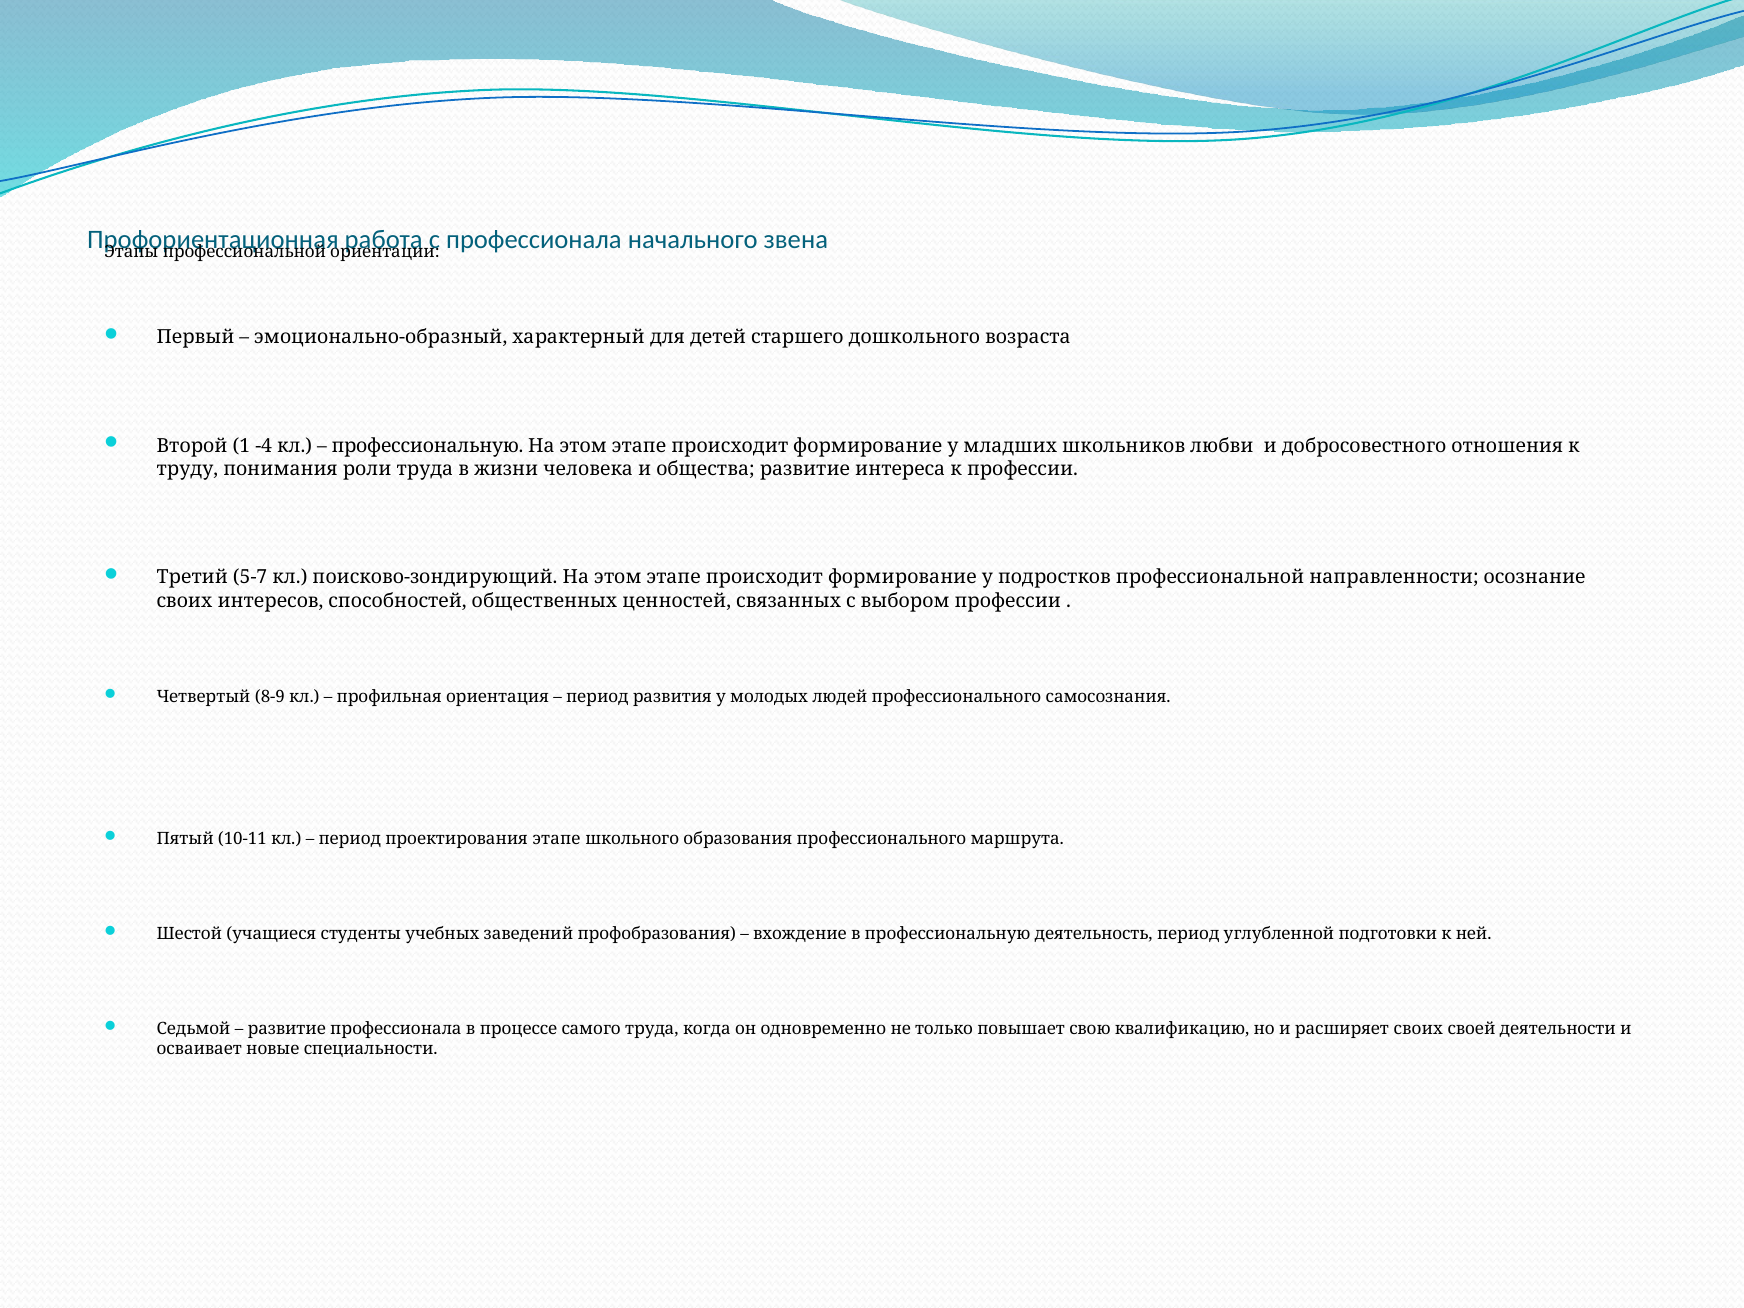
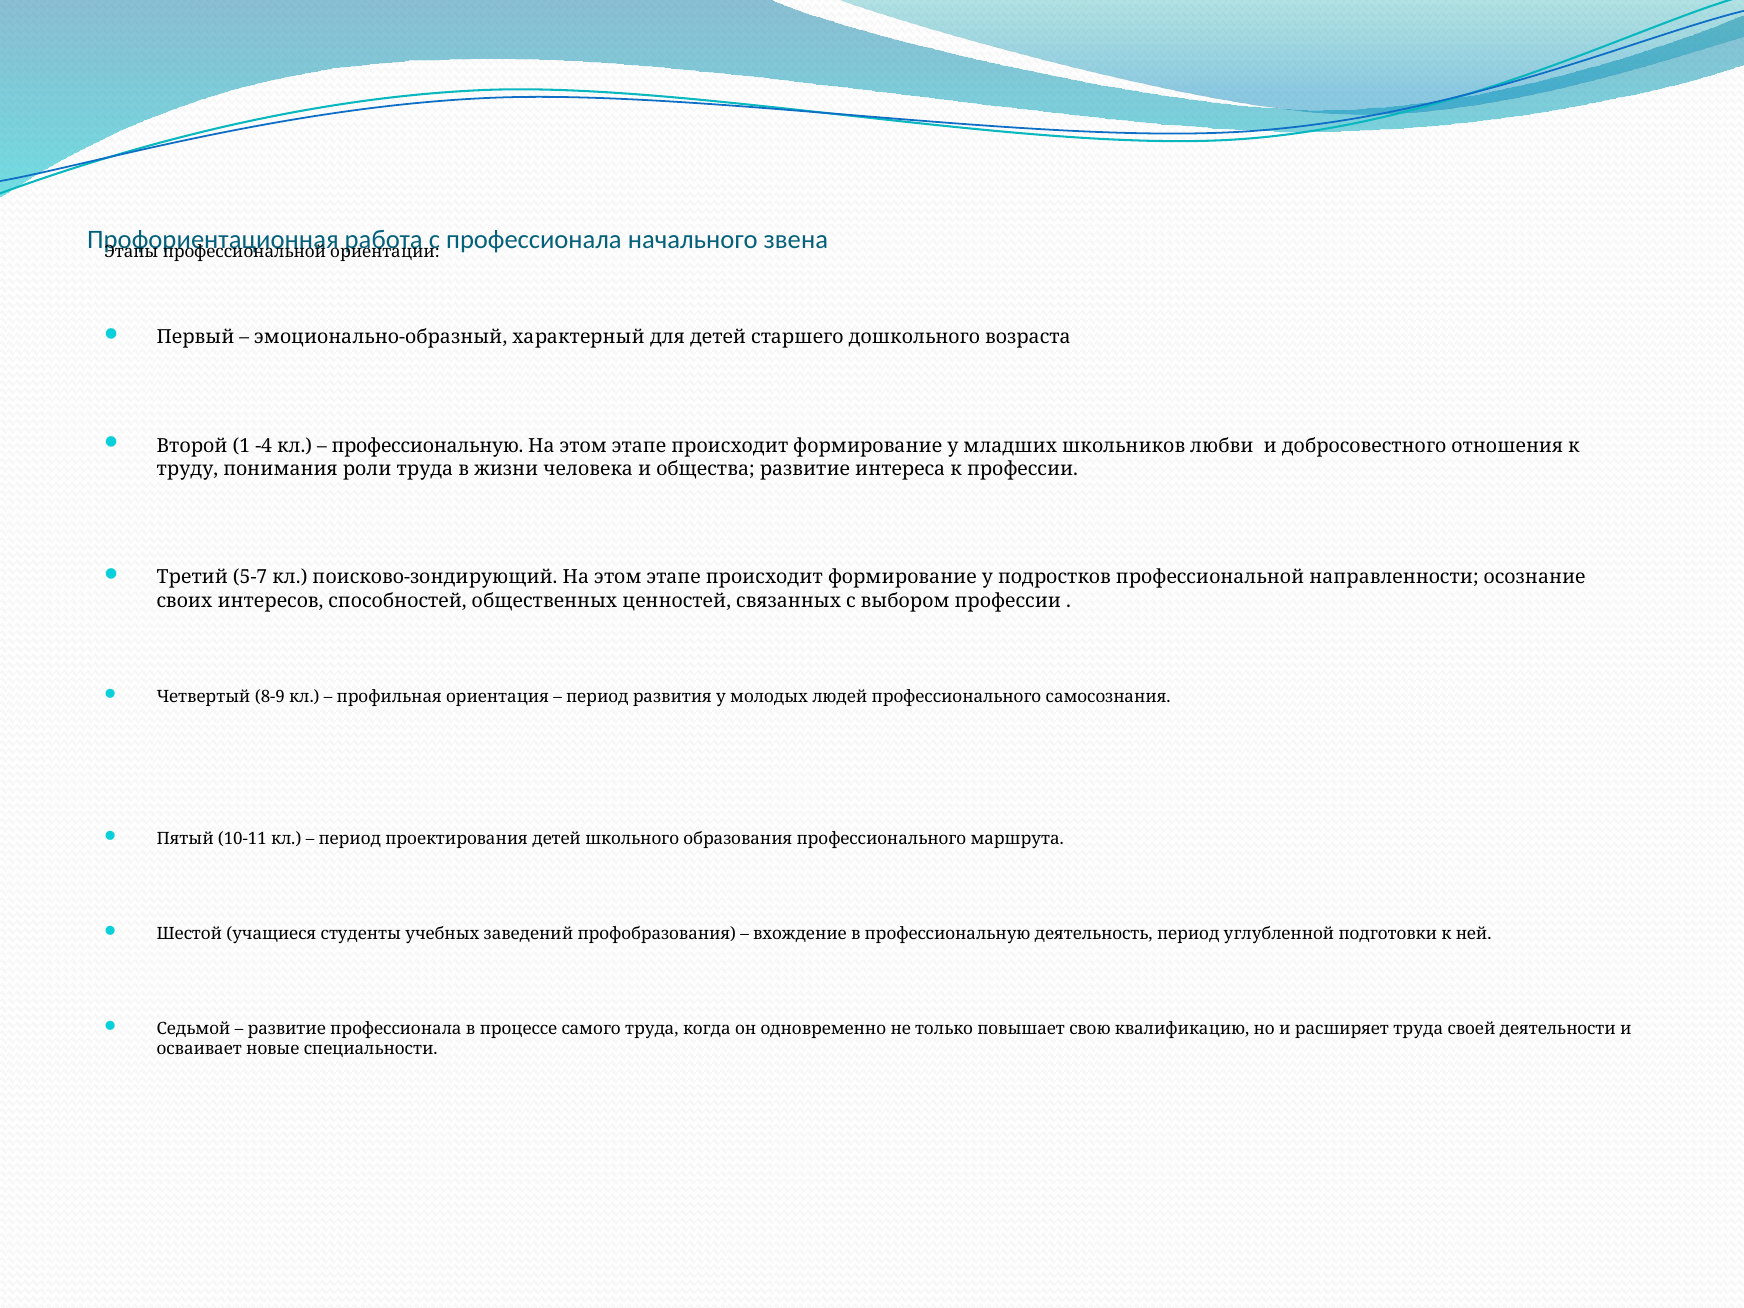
проектирования этапе: этапе -> детей
расширяет своих: своих -> труда
